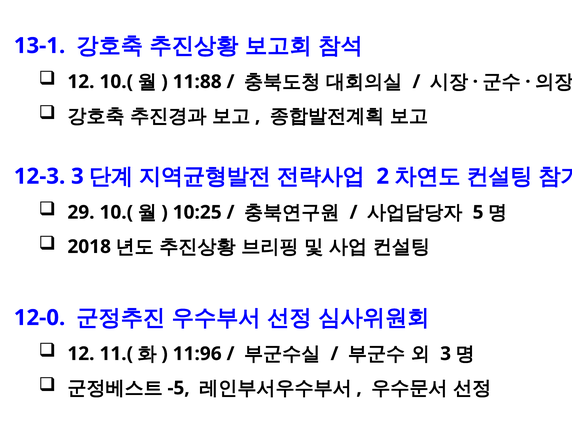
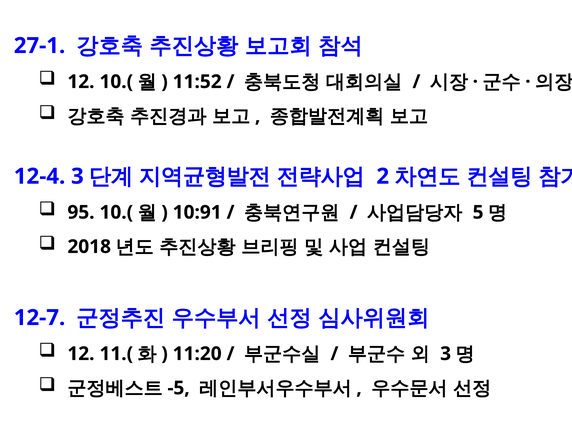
13-1: 13-1 -> 27-1
11:88: 11:88 -> 11:52
12-3: 12-3 -> 12-4
29: 29 -> 95
10:25: 10:25 -> 10:91
12-0: 12-0 -> 12-7
11:96: 11:96 -> 11:20
